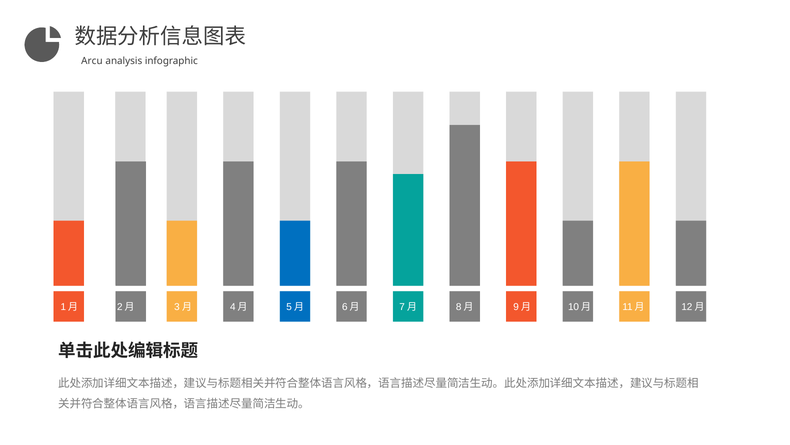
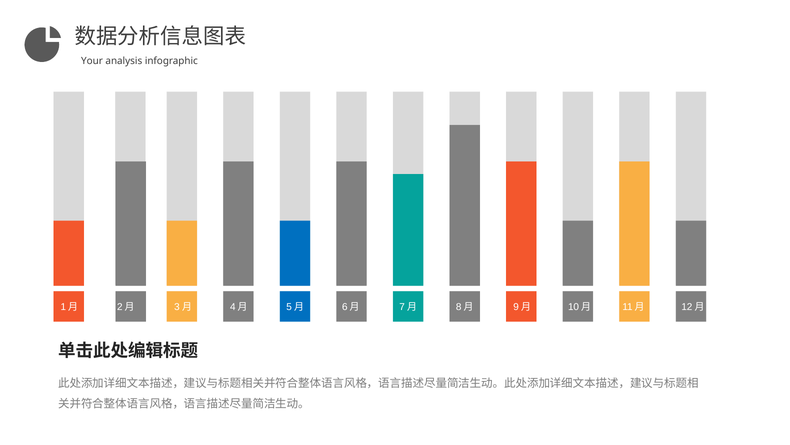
Arcu: Arcu -> Your
